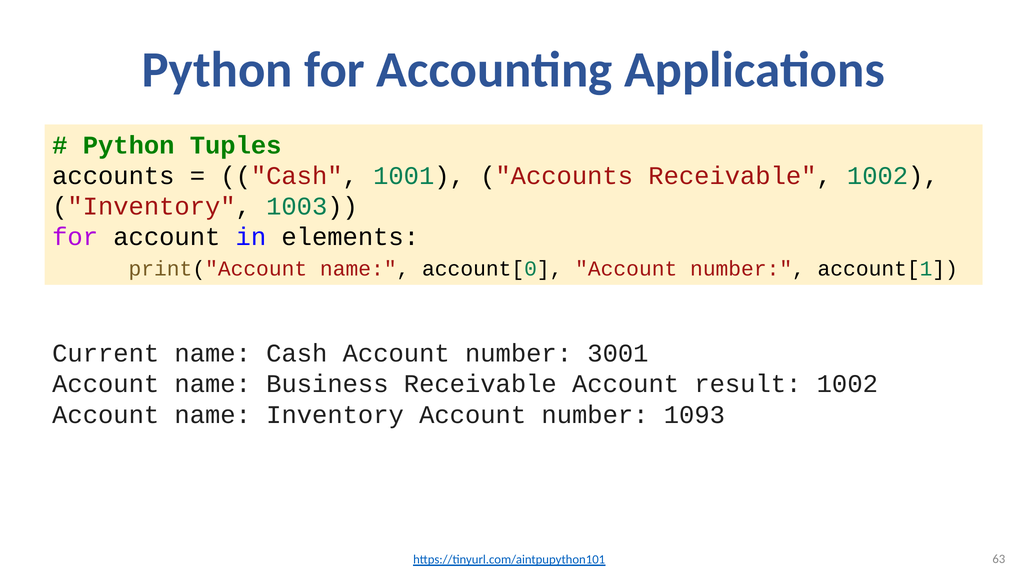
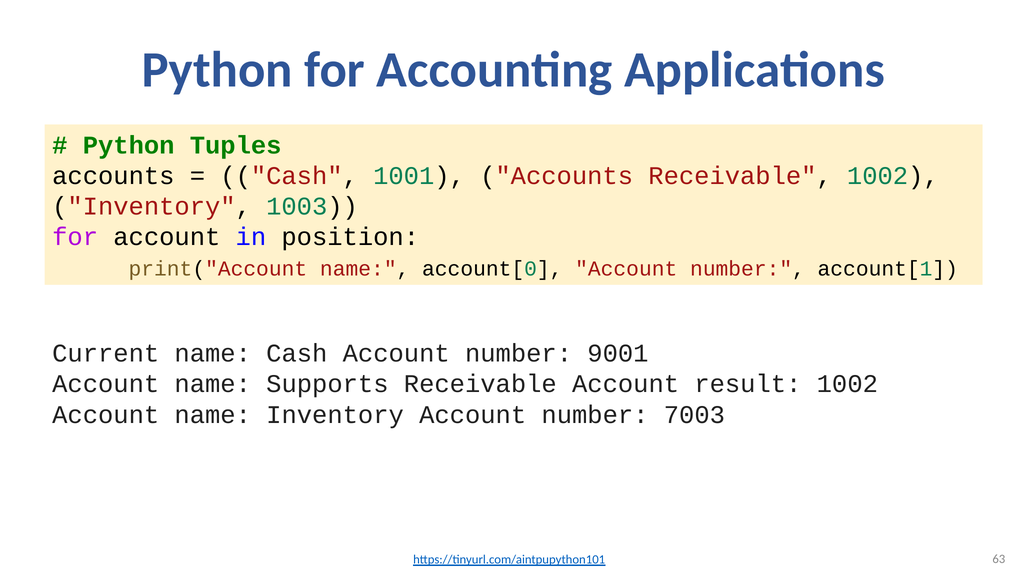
elements: elements -> position
3001: 3001 -> 9001
Business: Business -> Supports
1093: 1093 -> 7003
